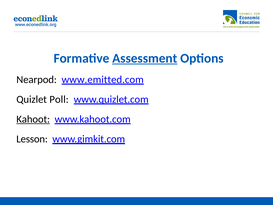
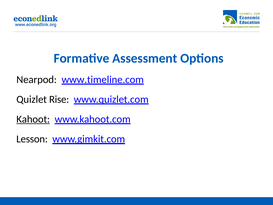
Assessment underline: present -> none
www.emitted.com: www.emitted.com -> www.timeline.com
Poll: Poll -> Rise
